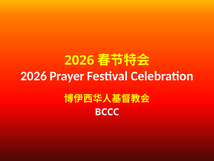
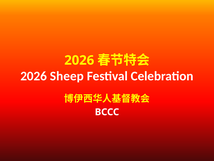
Prayer: Prayer -> Sheep
